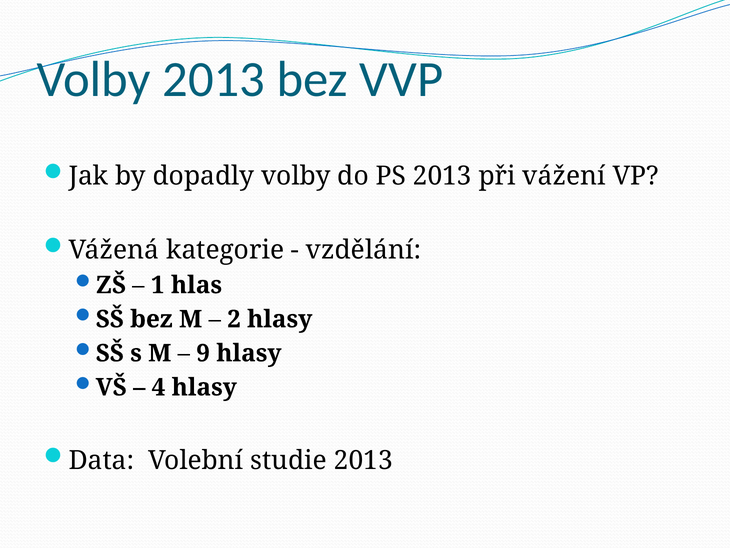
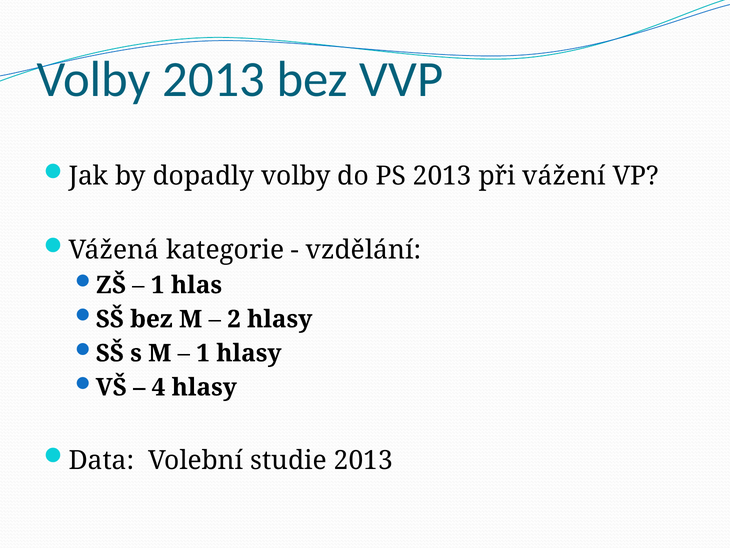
9 at (203, 353): 9 -> 1
